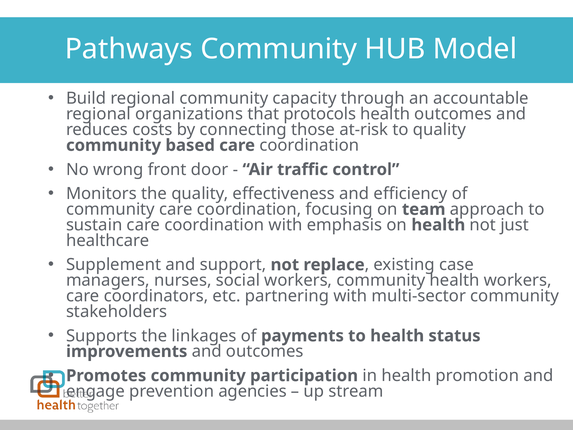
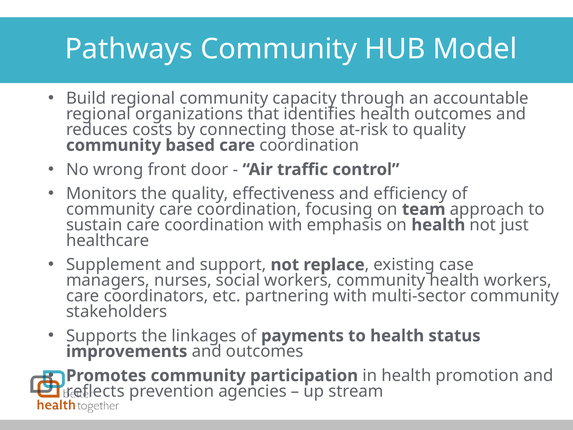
protocols: protocols -> identifies
engage: engage -> reflects
